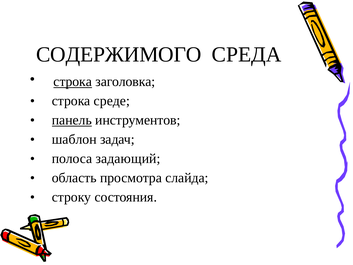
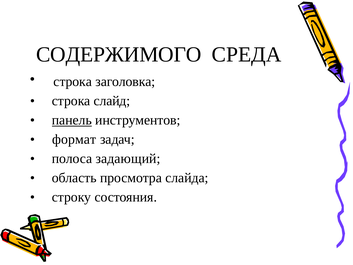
строка at (73, 82) underline: present -> none
среде: среде -> слайд
шаблон: шаблон -> формат
